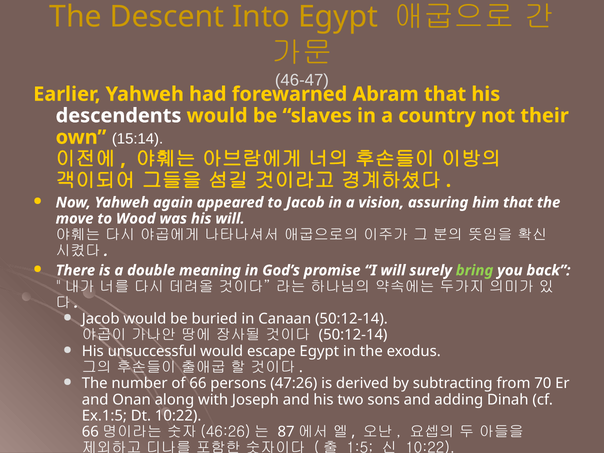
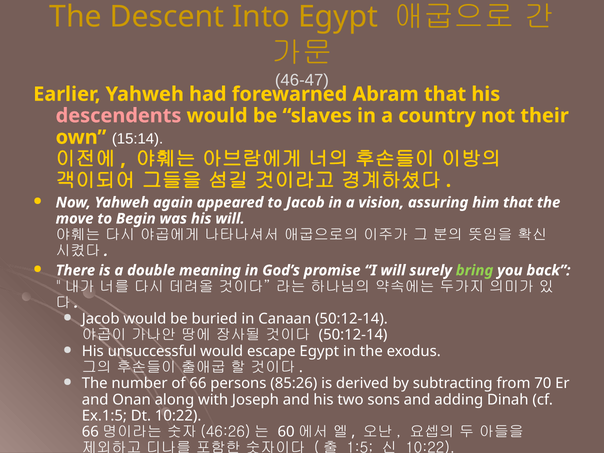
descendents colour: white -> pink
Wood: Wood -> Begin
47:26: 47:26 -> 85:26
87: 87 -> 60
